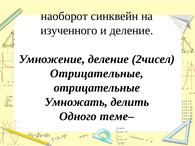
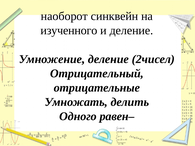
Отрицательные at (97, 73): Отрицательные -> Отрицательный
теме–: теме– -> равен–
